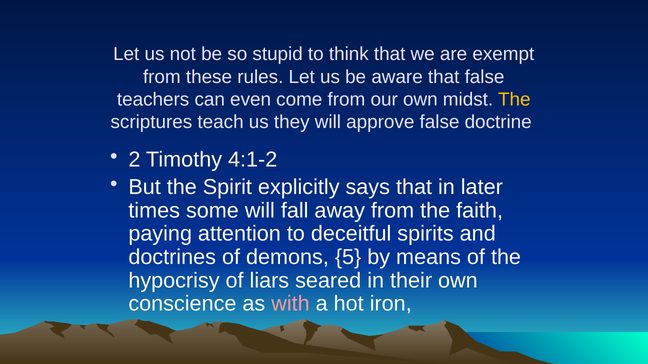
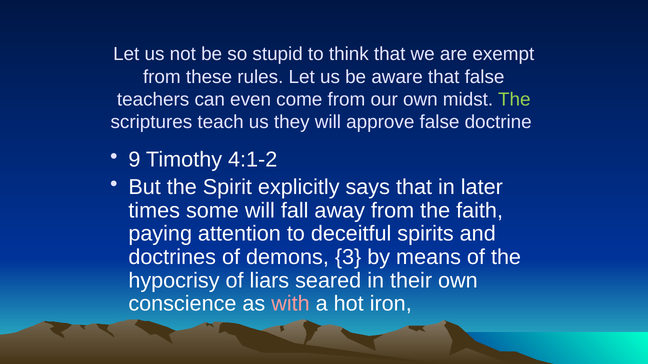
The at (514, 100) colour: yellow -> light green
2: 2 -> 9
5: 5 -> 3
